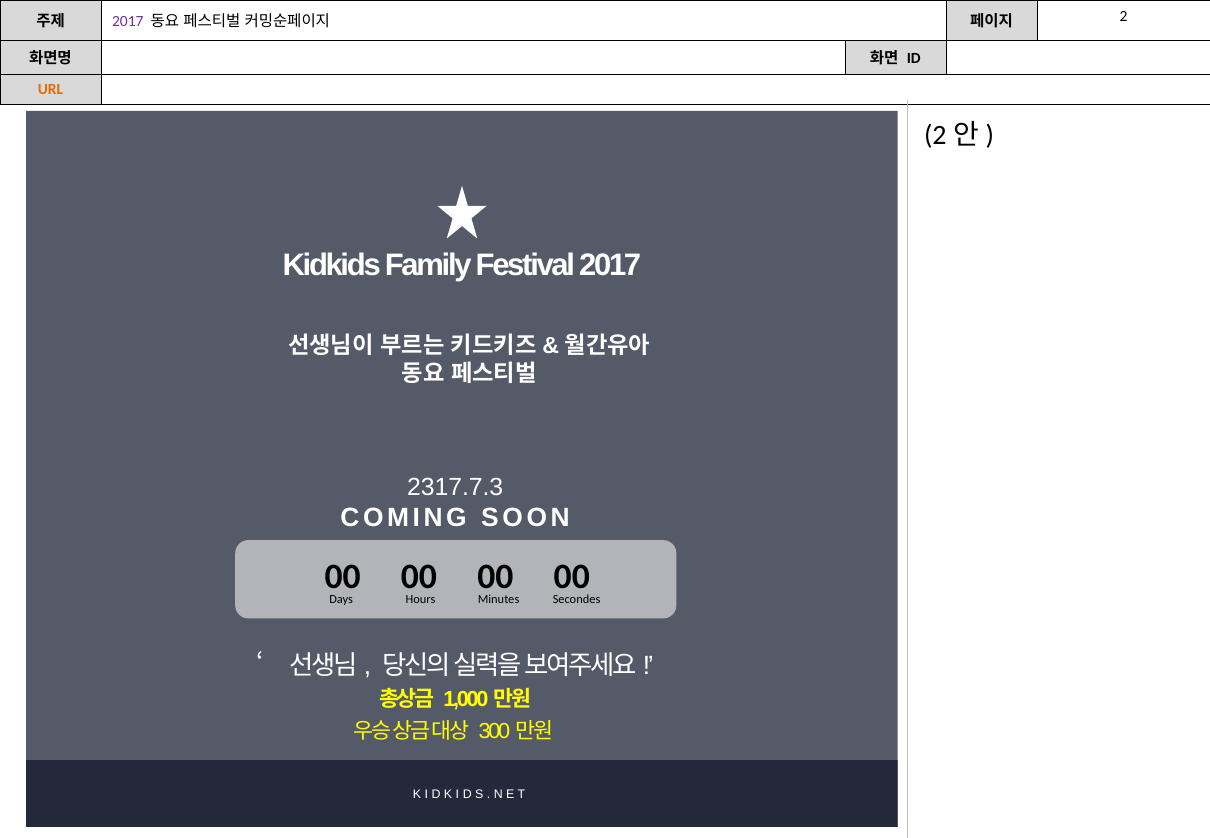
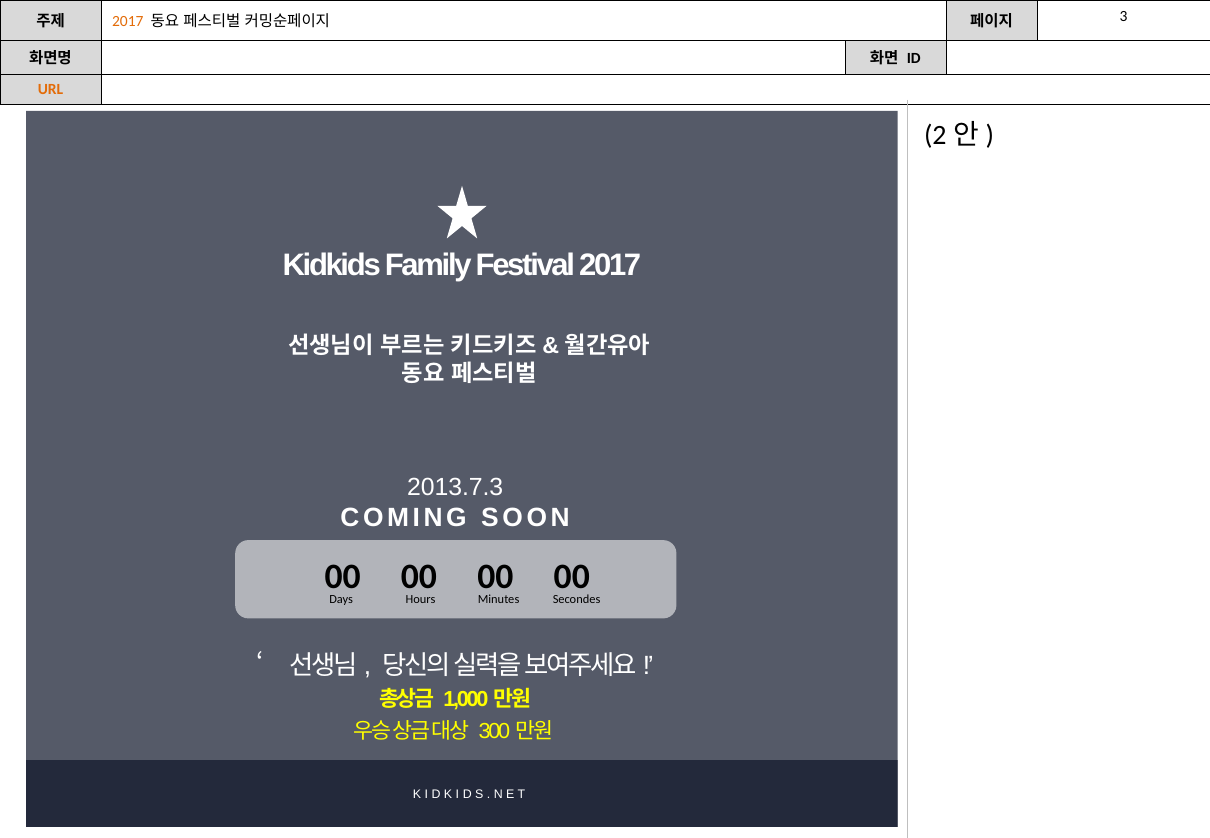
2017 at (128, 22) colour: purple -> orange
2: 2 -> 3
2317.7.3: 2317.7.3 -> 2013.7.3
